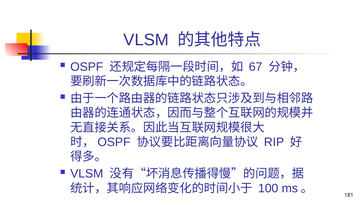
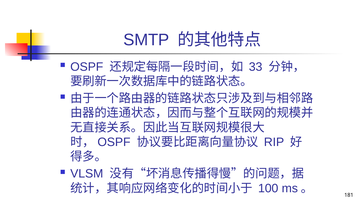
VLSM at (146, 40): VLSM -> SMTP
67: 67 -> 33
